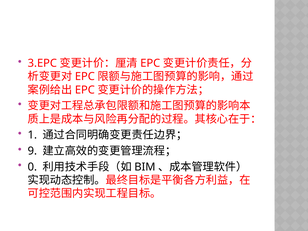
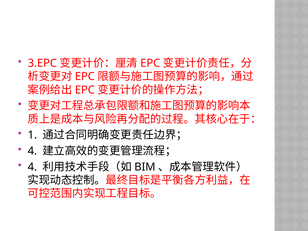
9 at (32, 151): 9 -> 4
0 at (32, 167): 0 -> 4
